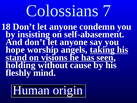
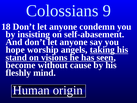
7: 7 -> 9
holding: holding -> become
